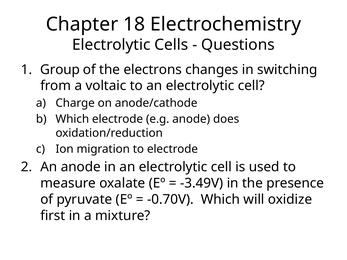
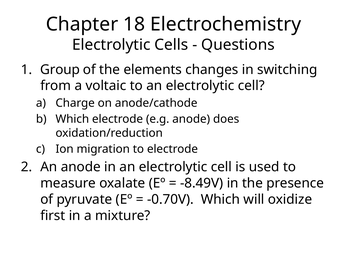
electrons: electrons -> elements
-3.49V: -3.49V -> -8.49V
